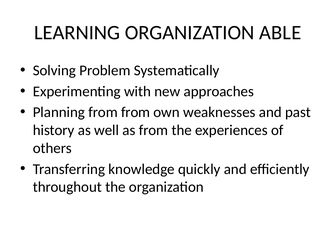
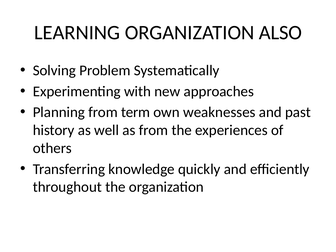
ABLE: ABLE -> ALSO
from from: from -> term
